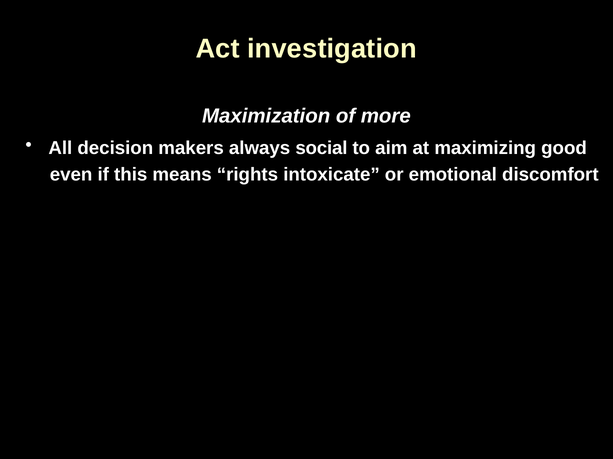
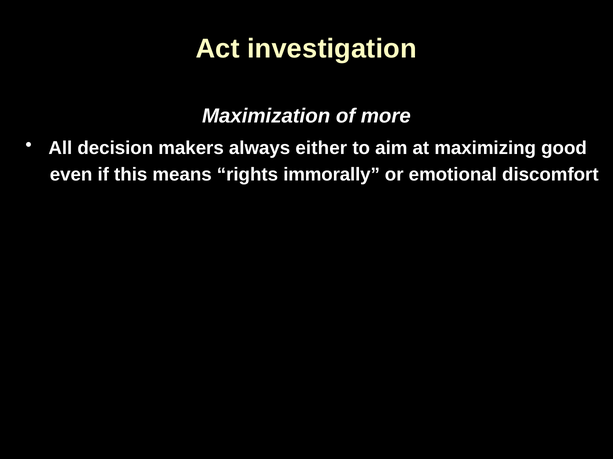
social: social -> either
intoxicate: intoxicate -> immorally
